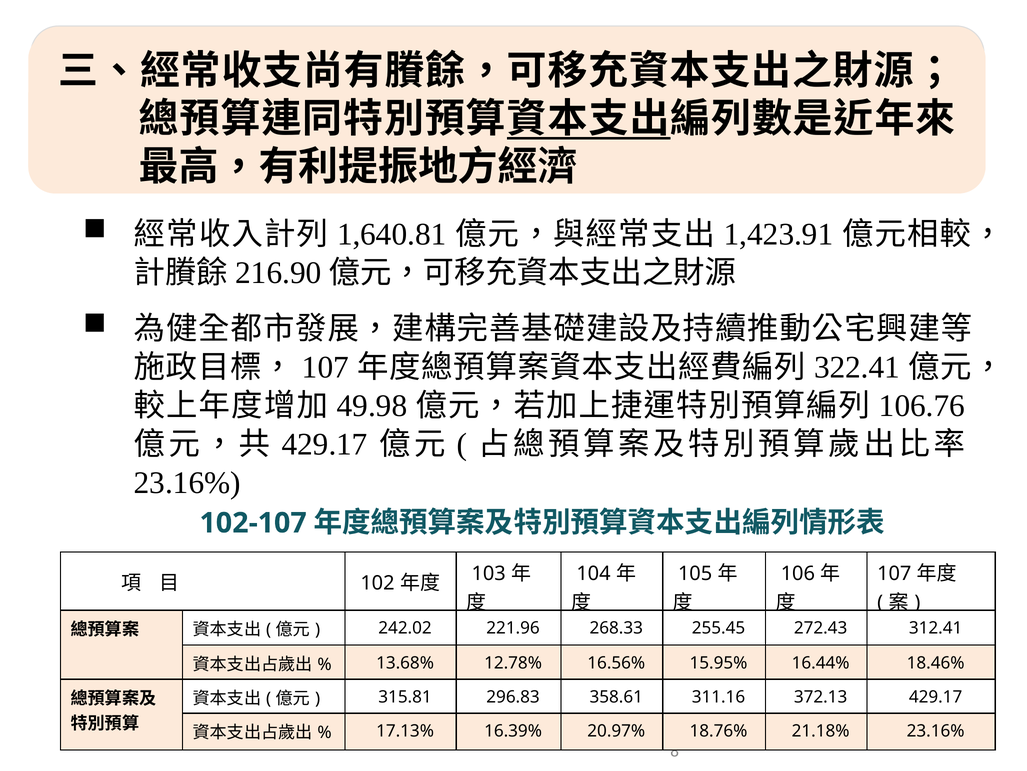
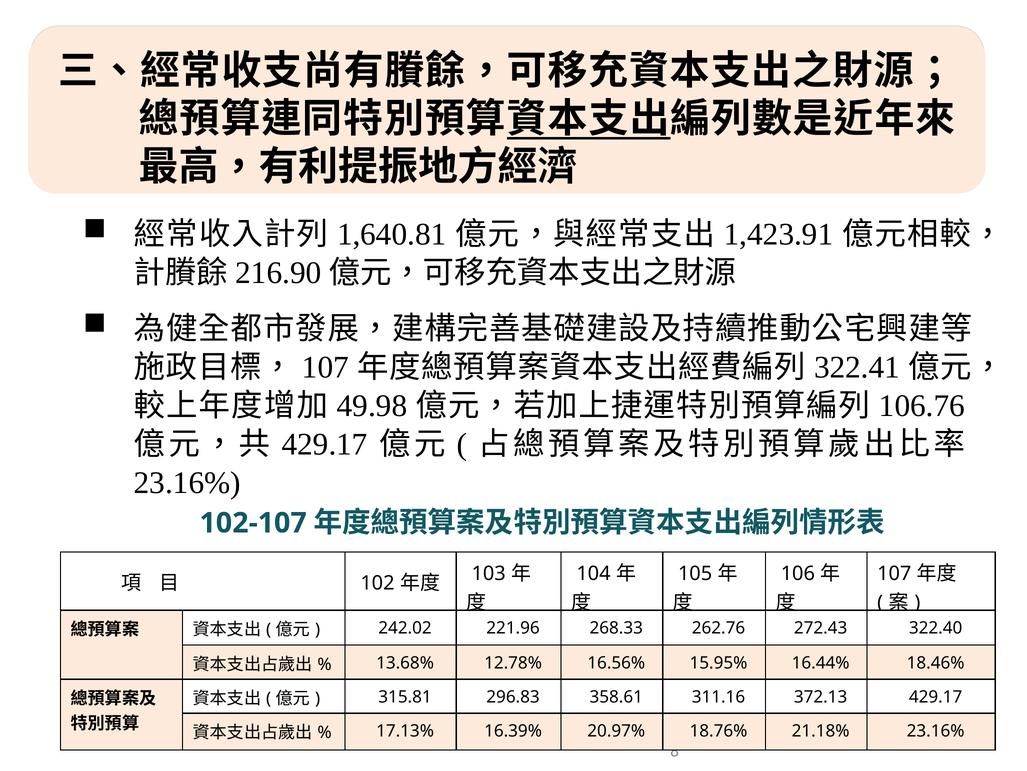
255.45: 255.45 -> 262.76
312.41: 312.41 -> 322.40
